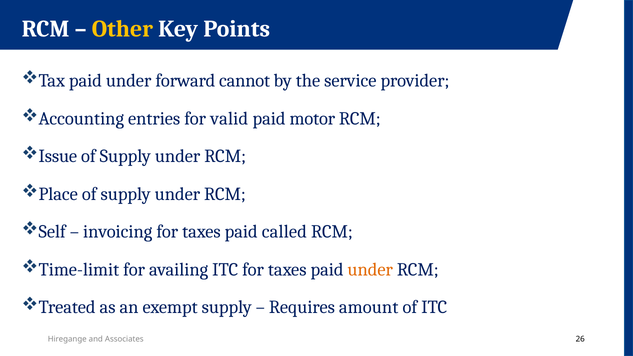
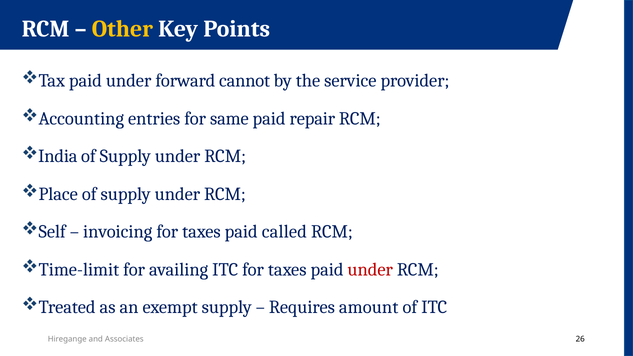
valid: valid -> same
motor: motor -> repair
Issue: Issue -> India
under at (370, 270) colour: orange -> red
